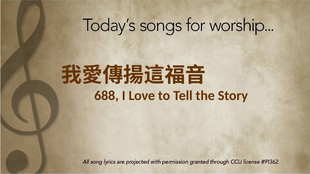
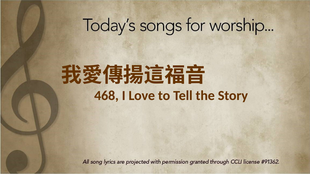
688: 688 -> 468
